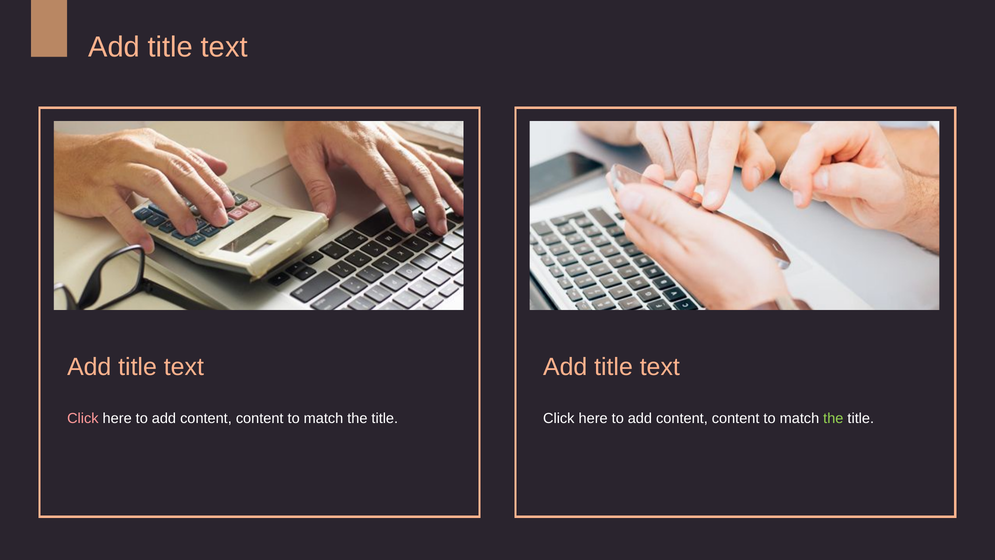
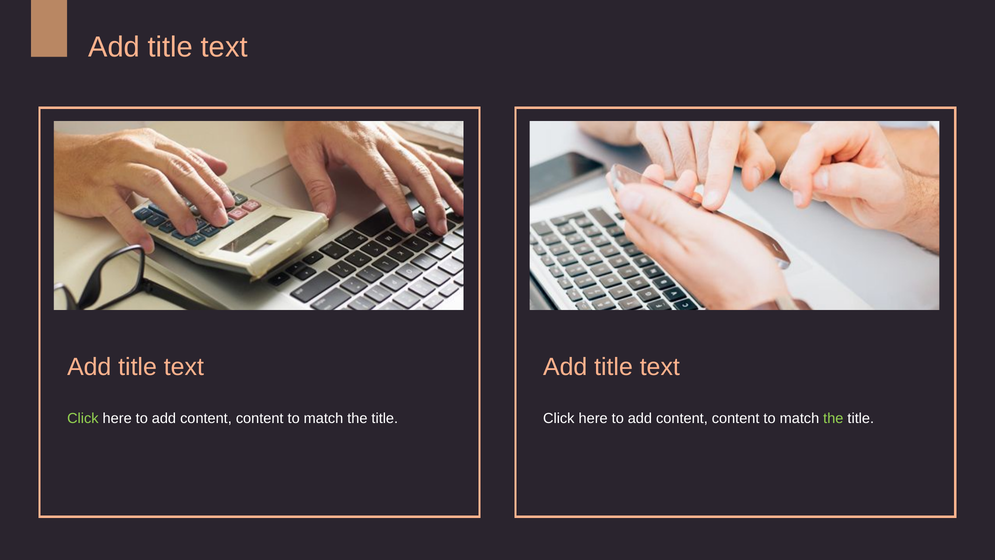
Click at (83, 418) colour: pink -> light green
